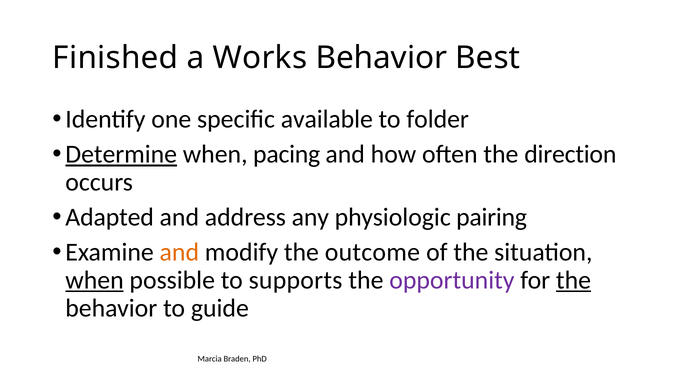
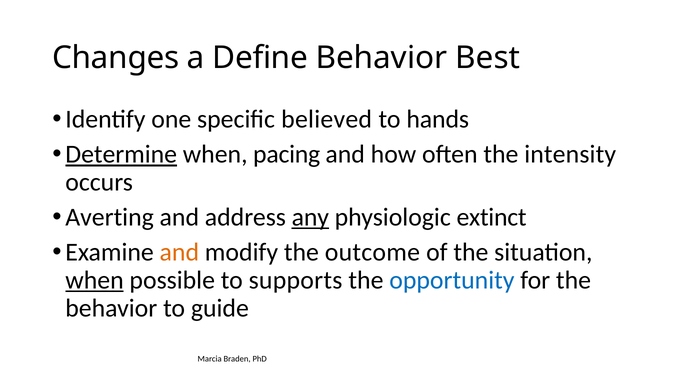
Finished: Finished -> Changes
Works: Works -> Define
available: available -> believed
folder: folder -> hands
direction: direction -> intensity
Adapted: Adapted -> Averting
any underline: none -> present
pairing: pairing -> extinct
opportunity colour: purple -> blue
the at (574, 280) underline: present -> none
